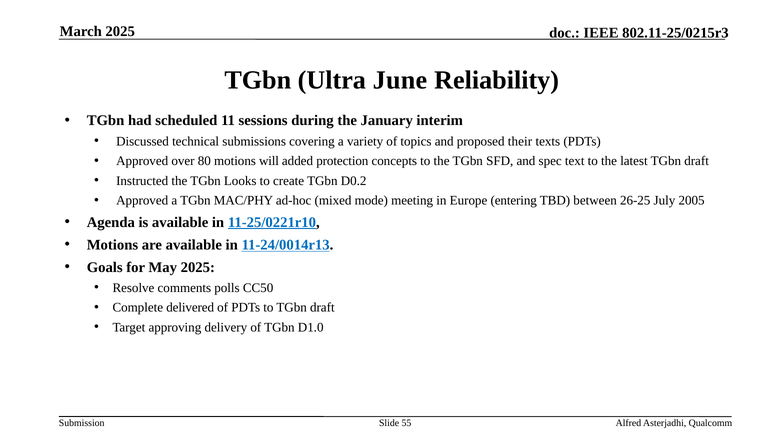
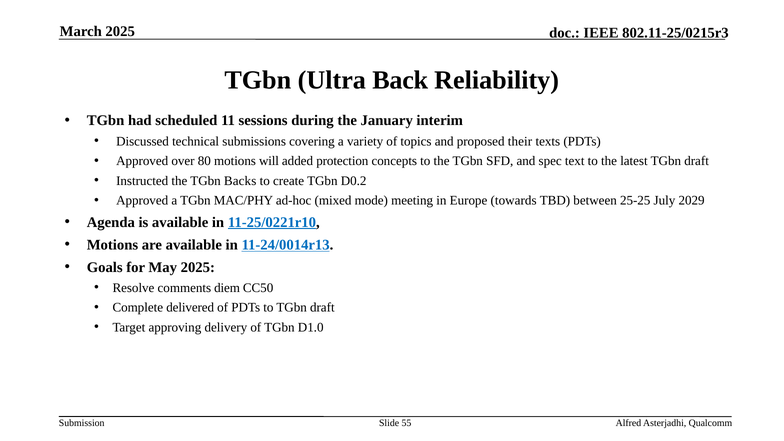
June: June -> Back
Looks: Looks -> Backs
entering: entering -> towards
26-25: 26-25 -> 25-25
2005: 2005 -> 2029
polls: polls -> diem
